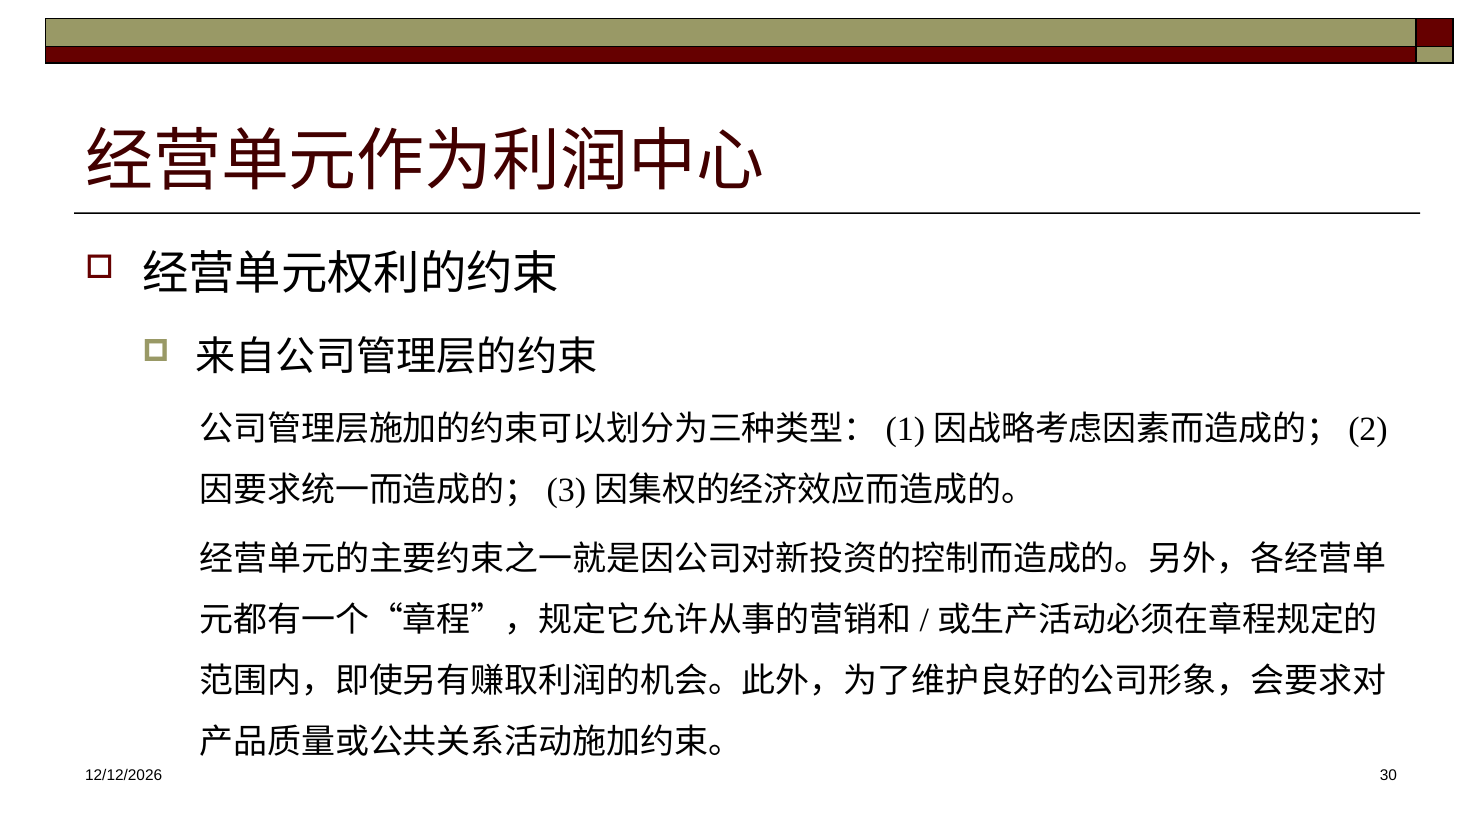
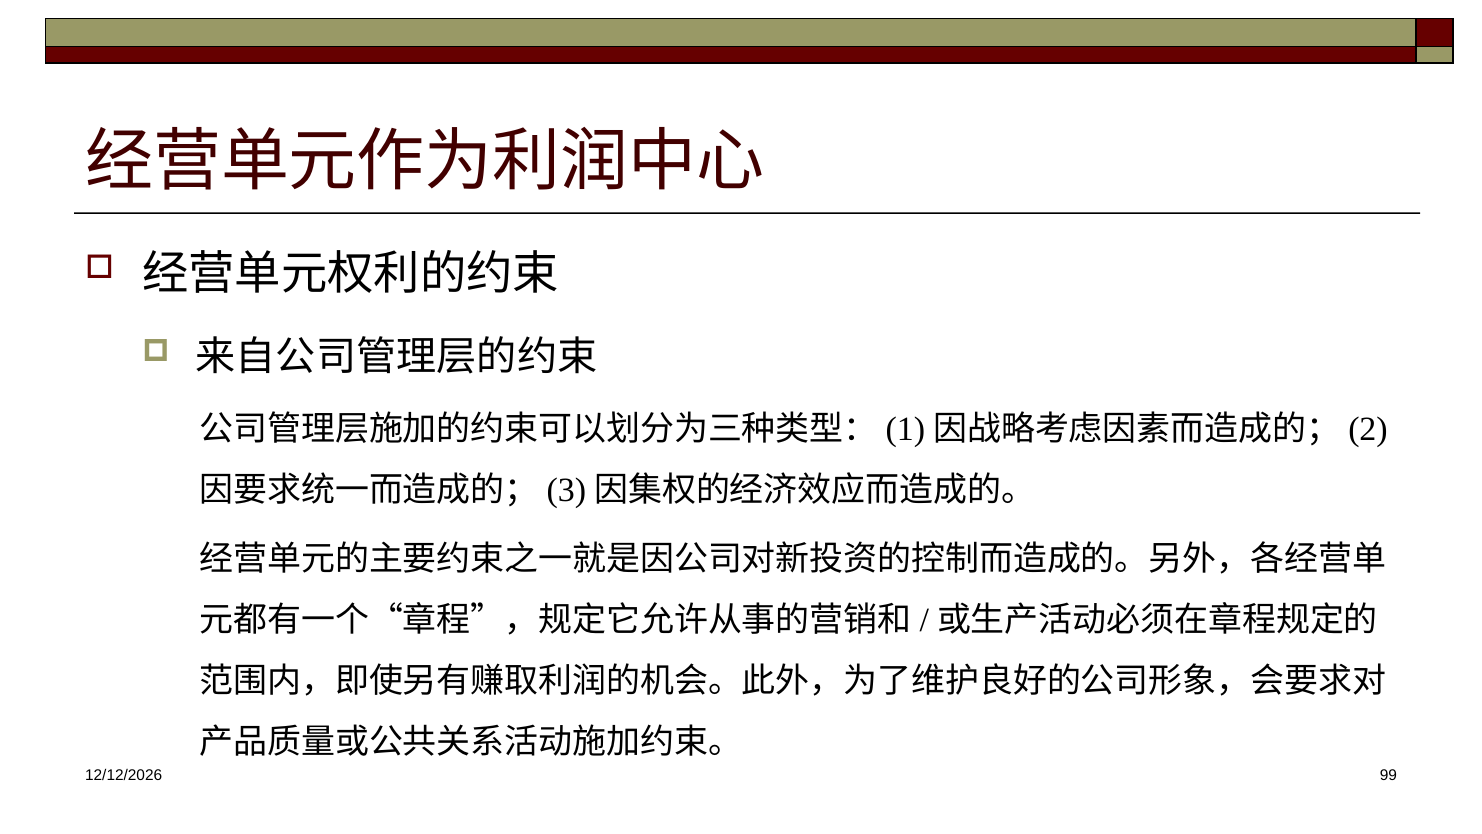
30: 30 -> 99
